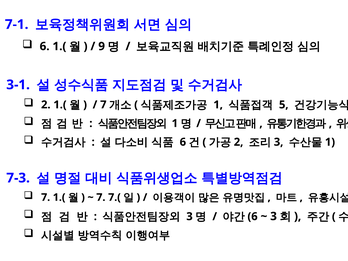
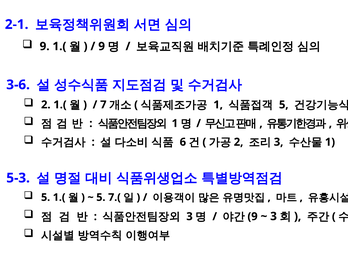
7-1: 7-1 -> 2-1
6 at (45, 46): 6 -> 9
3-1: 3-1 -> 3-6
7-3: 7-3 -> 5-3
7 at (46, 197): 7 -> 5
7 at (101, 197): 7 -> 5
6 at (253, 216): 6 -> 9
